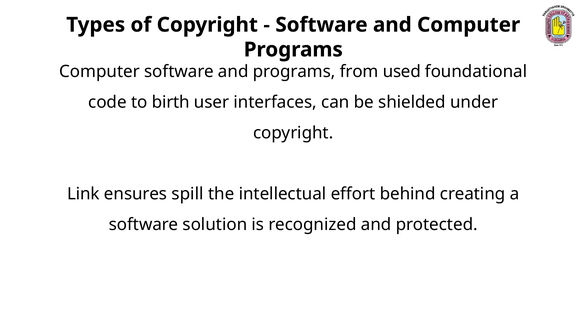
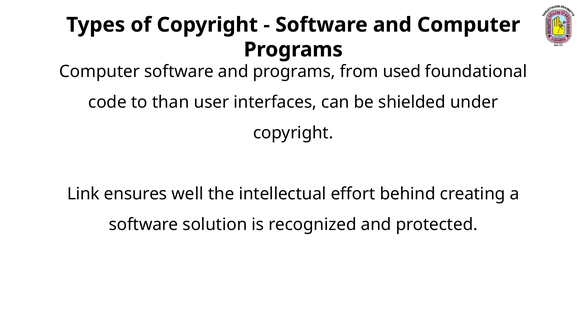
birth: birth -> than
spill: spill -> well
